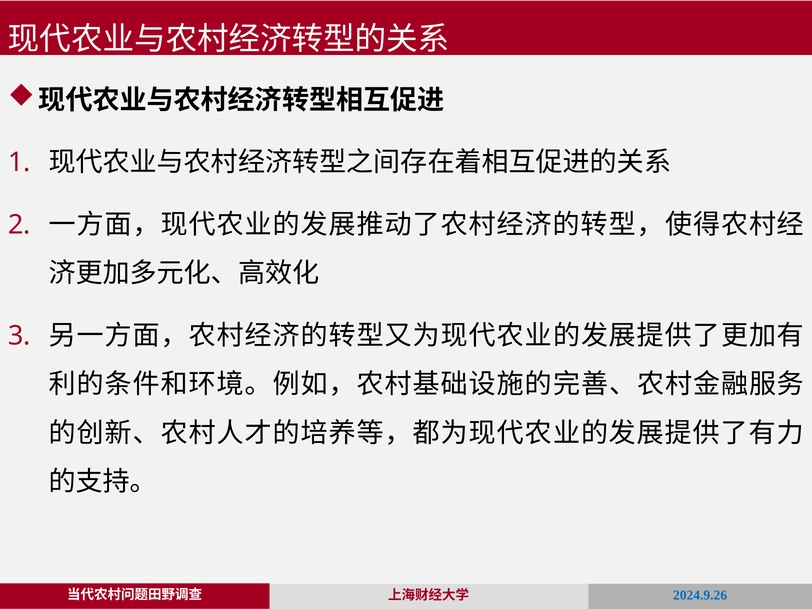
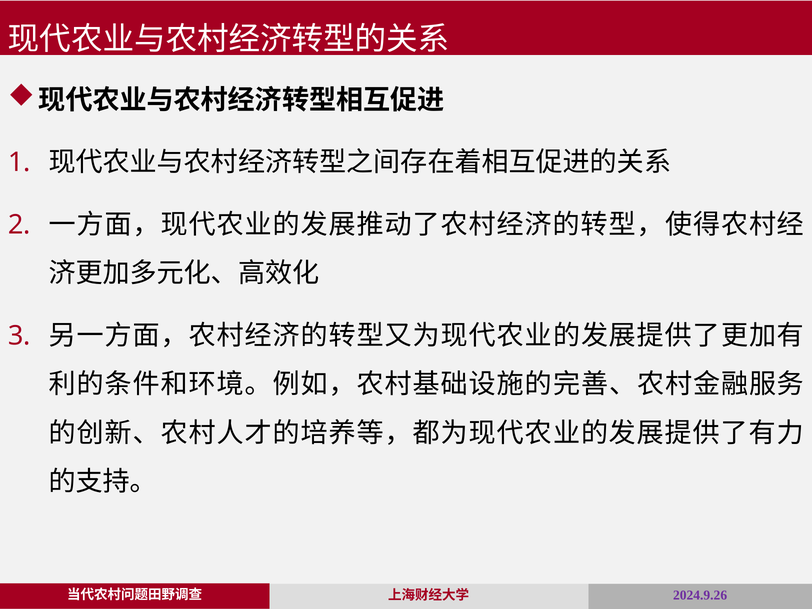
2024.9.26 colour: blue -> purple
